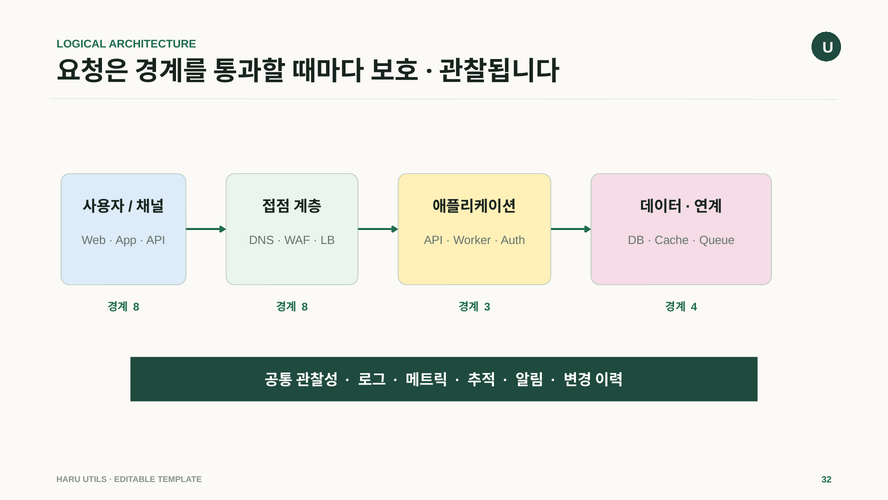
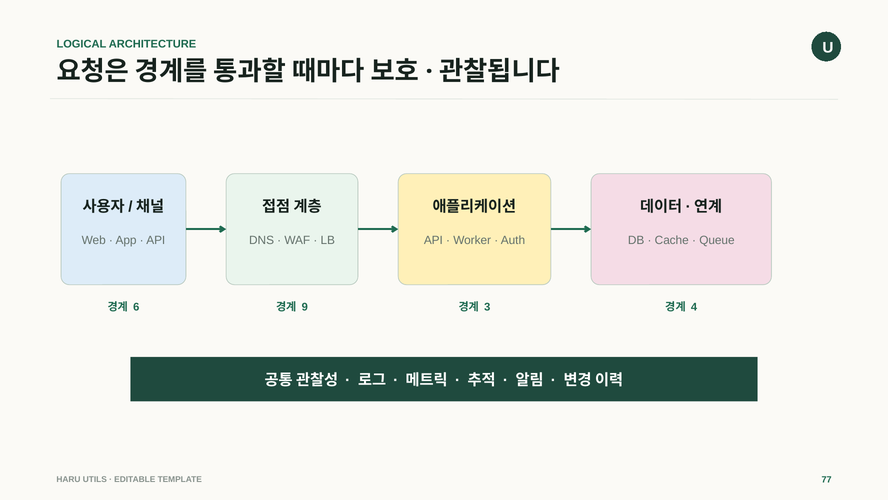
8 at (136, 307): 8 -> 6
8 at (305, 307): 8 -> 9
32: 32 -> 77
